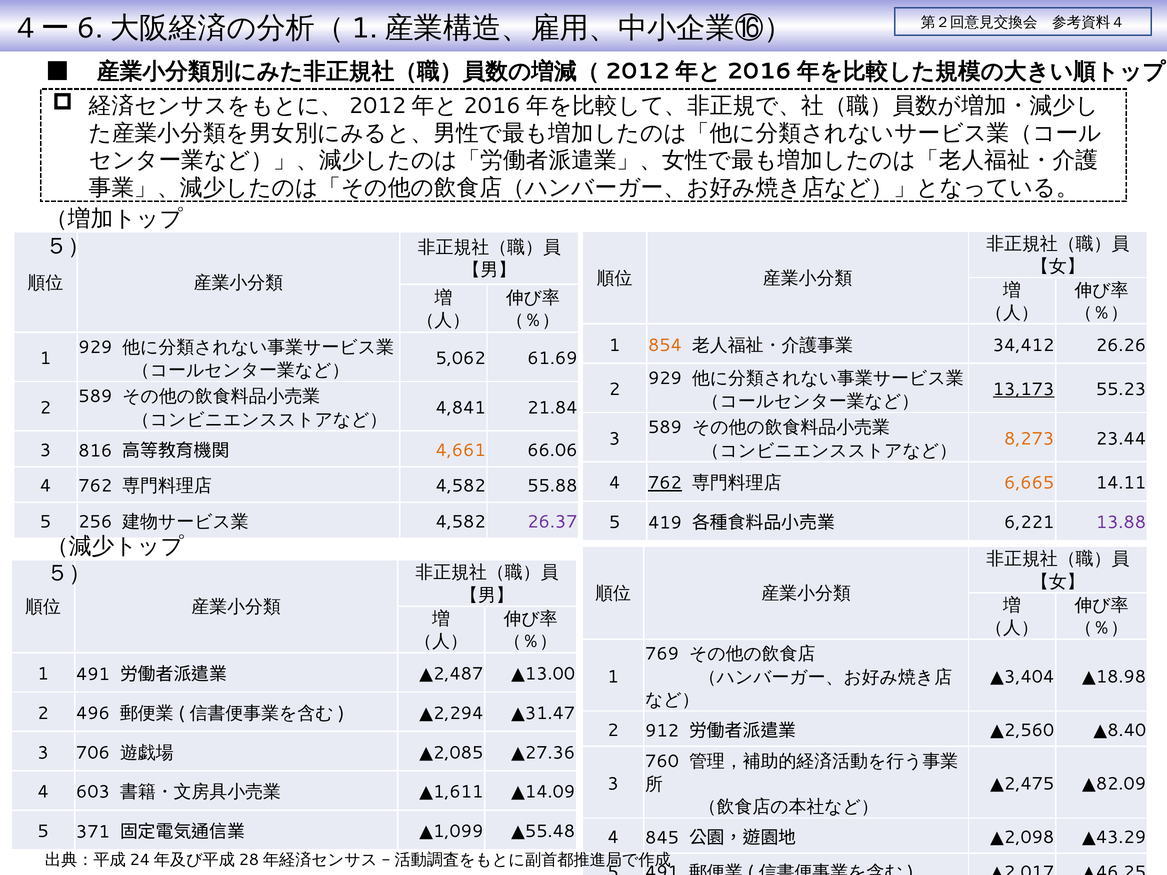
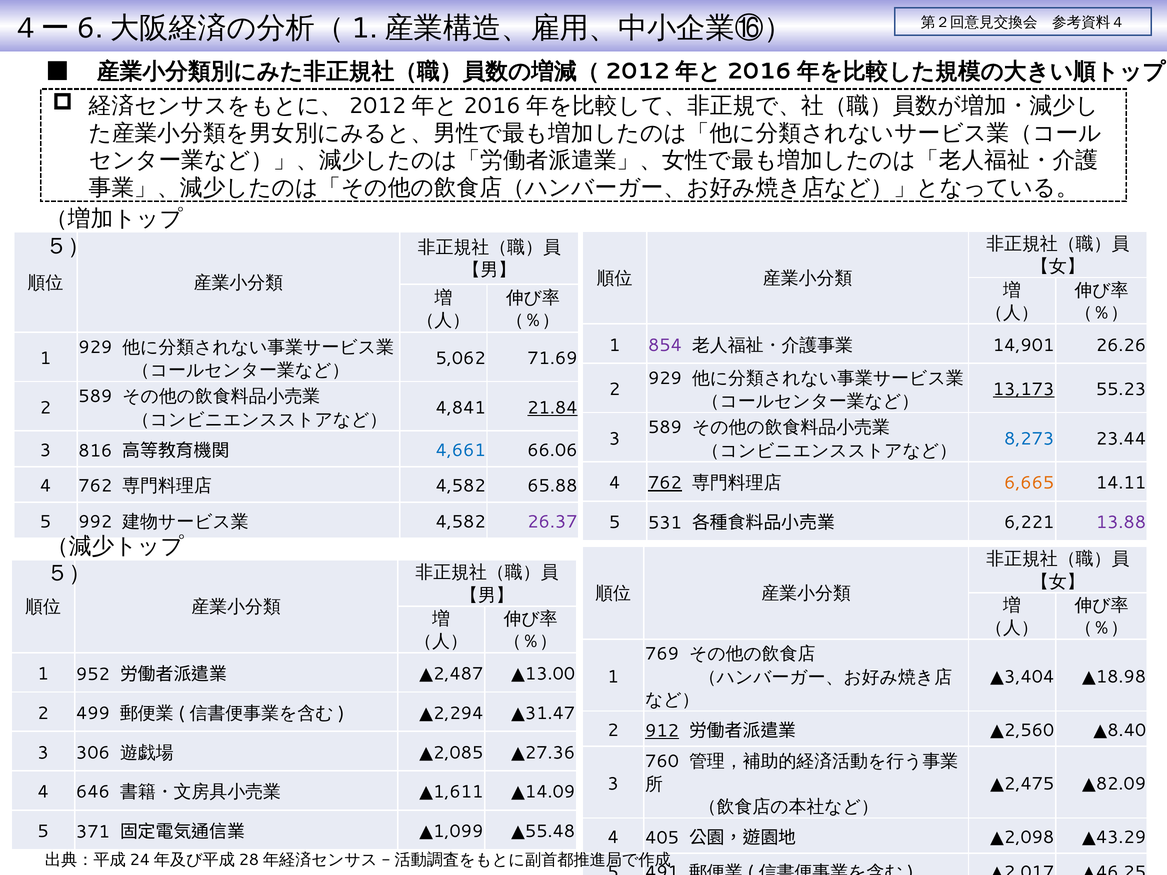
854 colour: orange -> purple
34,412: 34,412 -> 14,901
61.69: 61.69 -> 71.69
21.84 underline: none -> present
8,273 colour: orange -> blue
4,661 colour: orange -> blue
55.88: 55.88 -> 65.88
256: 256 -> 992
419: 419 -> 531
1 491: 491 -> 952
496: 496 -> 499
912 underline: none -> present
706: 706 -> 306
603: 603 -> 646
845: 845 -> 405
